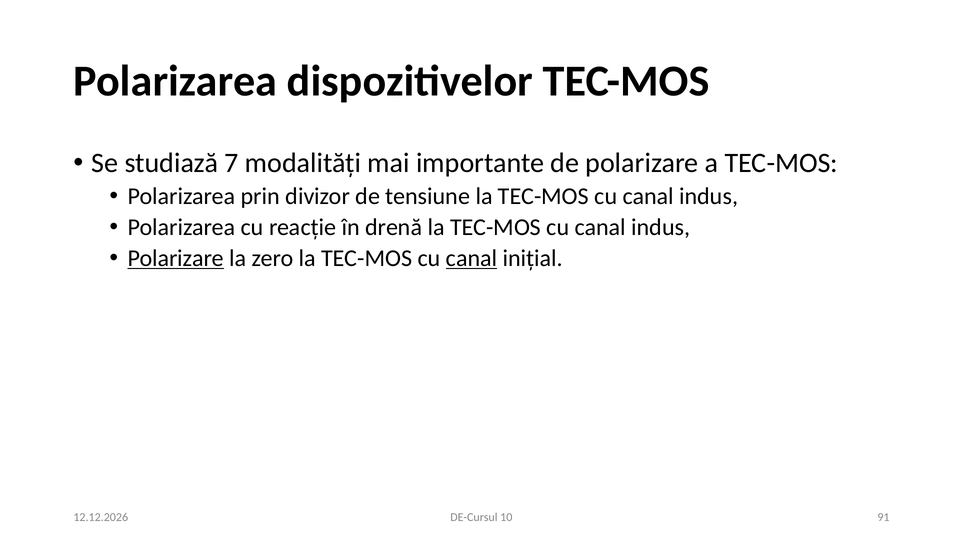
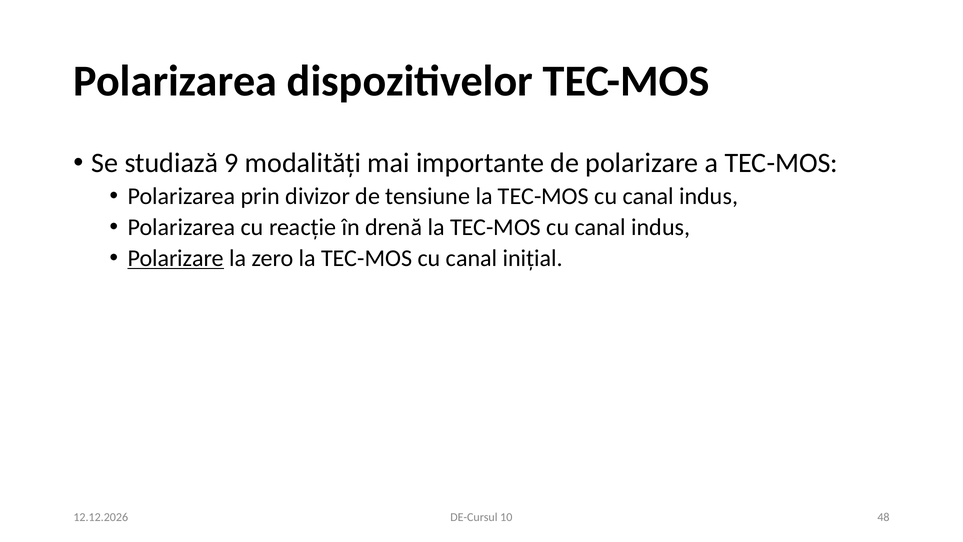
7: 7 -> 9
canal at (472, 258) underline: present -> none
91: 91 -> 48
